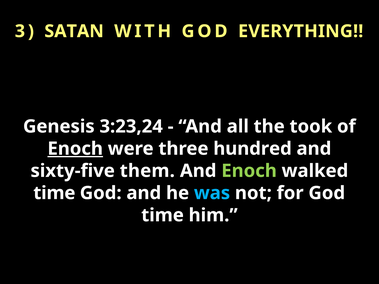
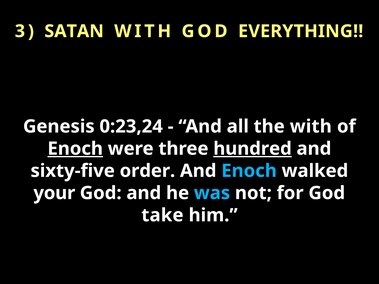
3:23,24: 3:23,24 -> 0:23,24
the took: took -> with
hundred underline: none -> present
them: them -> order
Enoch at (249, 171) colour: light green -> light blue
time at (54, 193): time -> your
time at (163, 215): time -> take
